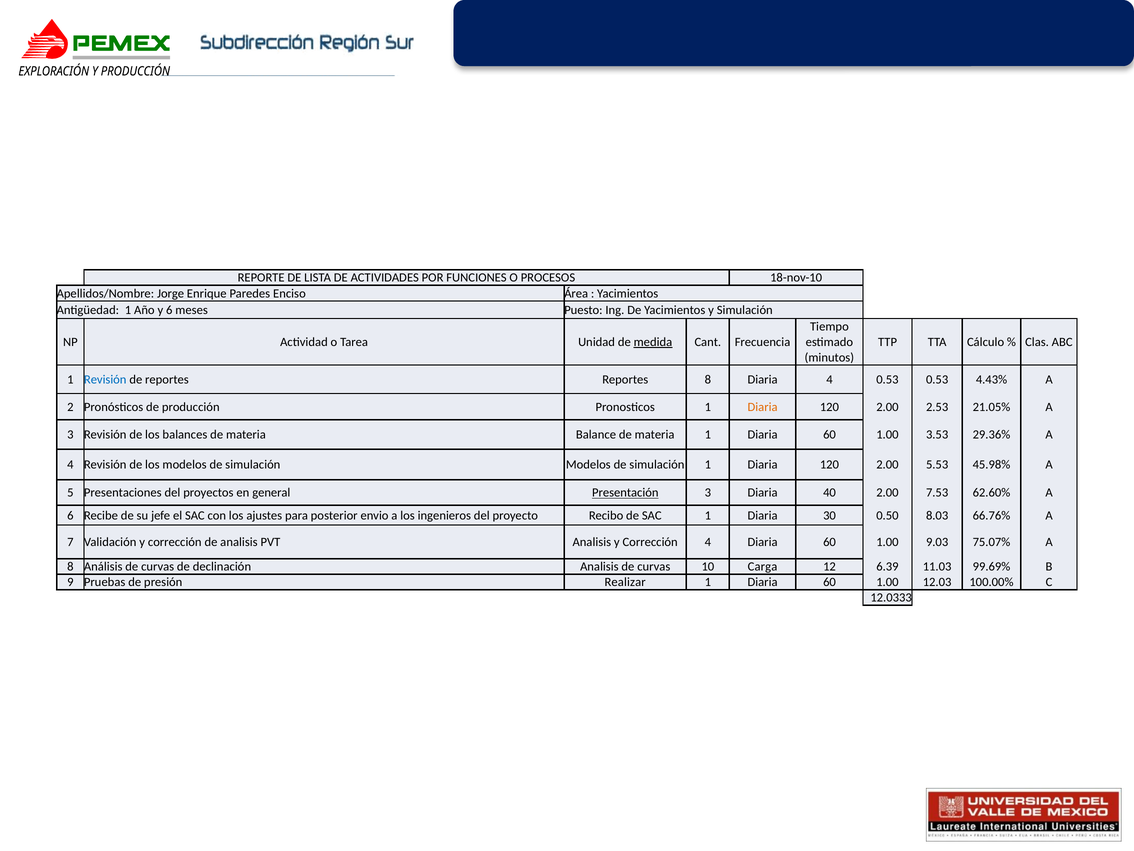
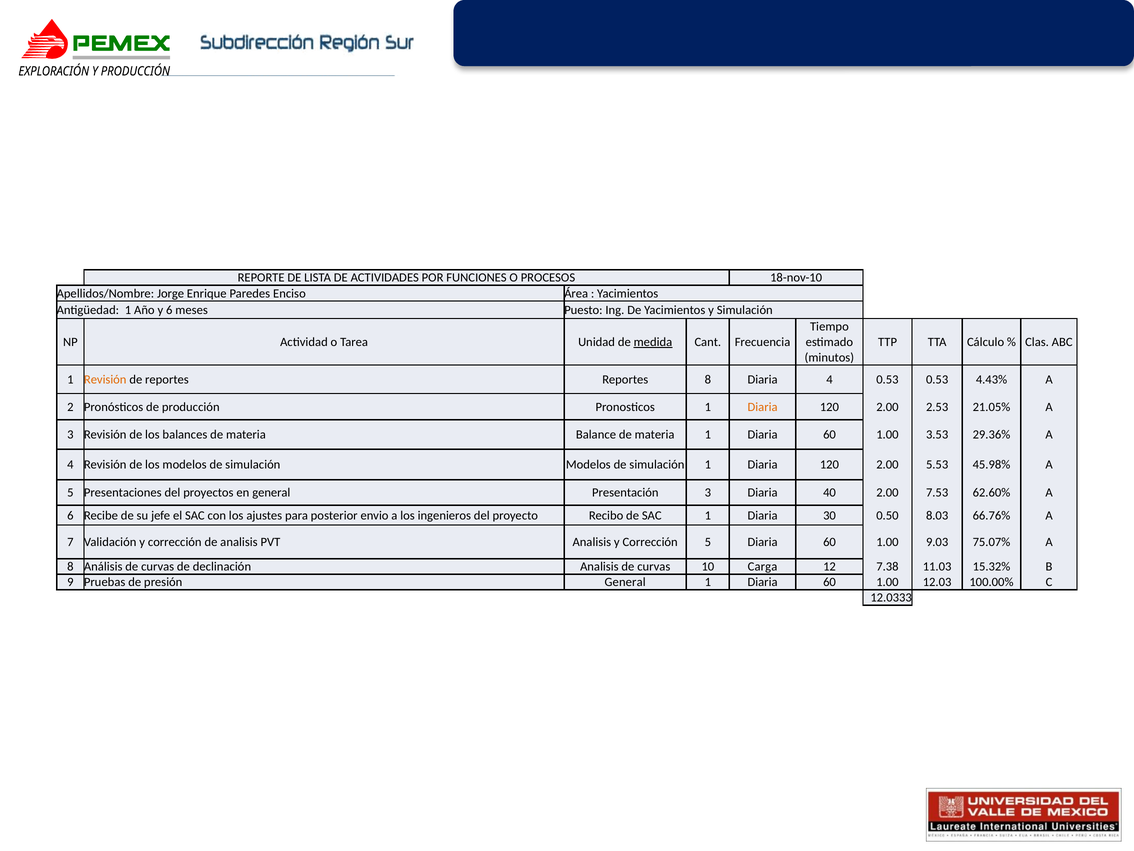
Revisión at (105, 379) colour: blue -> orange
Presentación underline: present -> none
Corrección 4: 4 -> 5
6.39: 6.39 -> 7.38
99.69%: 99.69% -> 15.32%
presión Realizar: Realizar -> General
